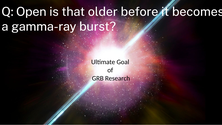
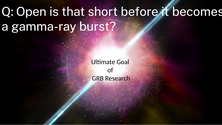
older: older -> short
